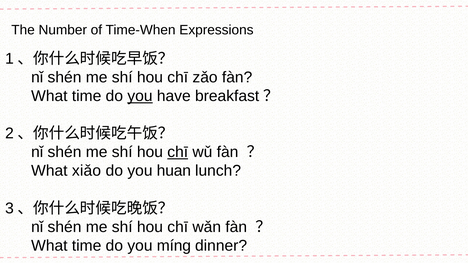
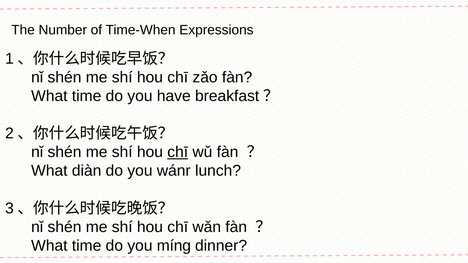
you at (140, 96) underline: present -> none
xiǎo: xiǎo -> diàn
huan: huan -> wánr
